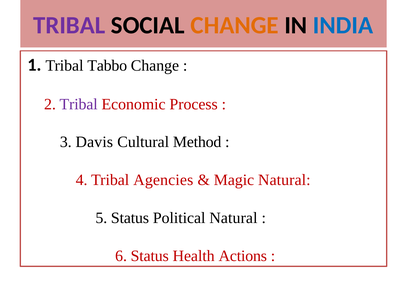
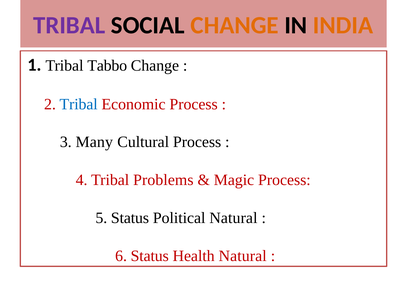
INDIA colour: blue -> orange
Tribal at (79, 104) colour: purple -> blue
Davis: Davis -> Many
Cultural Method: Method -> Process
Tribal Agencies: Agencies -> Problems
Magic Natural: Natural -> Process
Health Actions: Actions -> Natural
